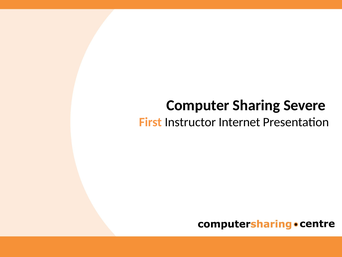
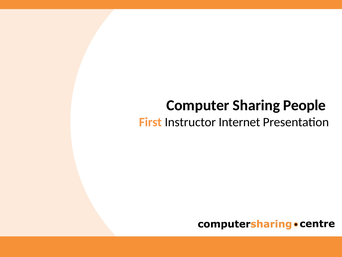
Severe: Severe -> People
